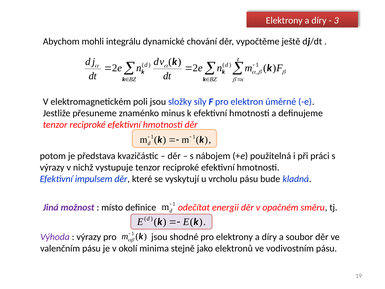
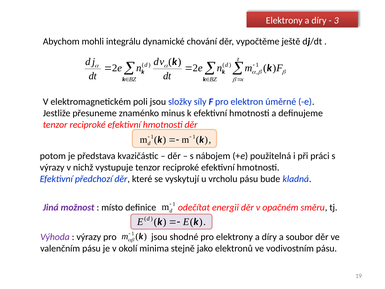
impulsem: impulsem -> předchozí
